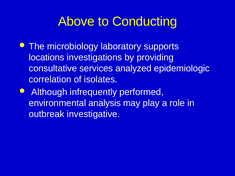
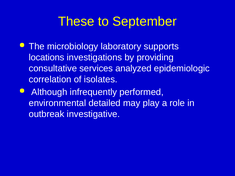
Above: Above -> These
Conducting: Conducting -> September
analysis: analysis -> detailed
